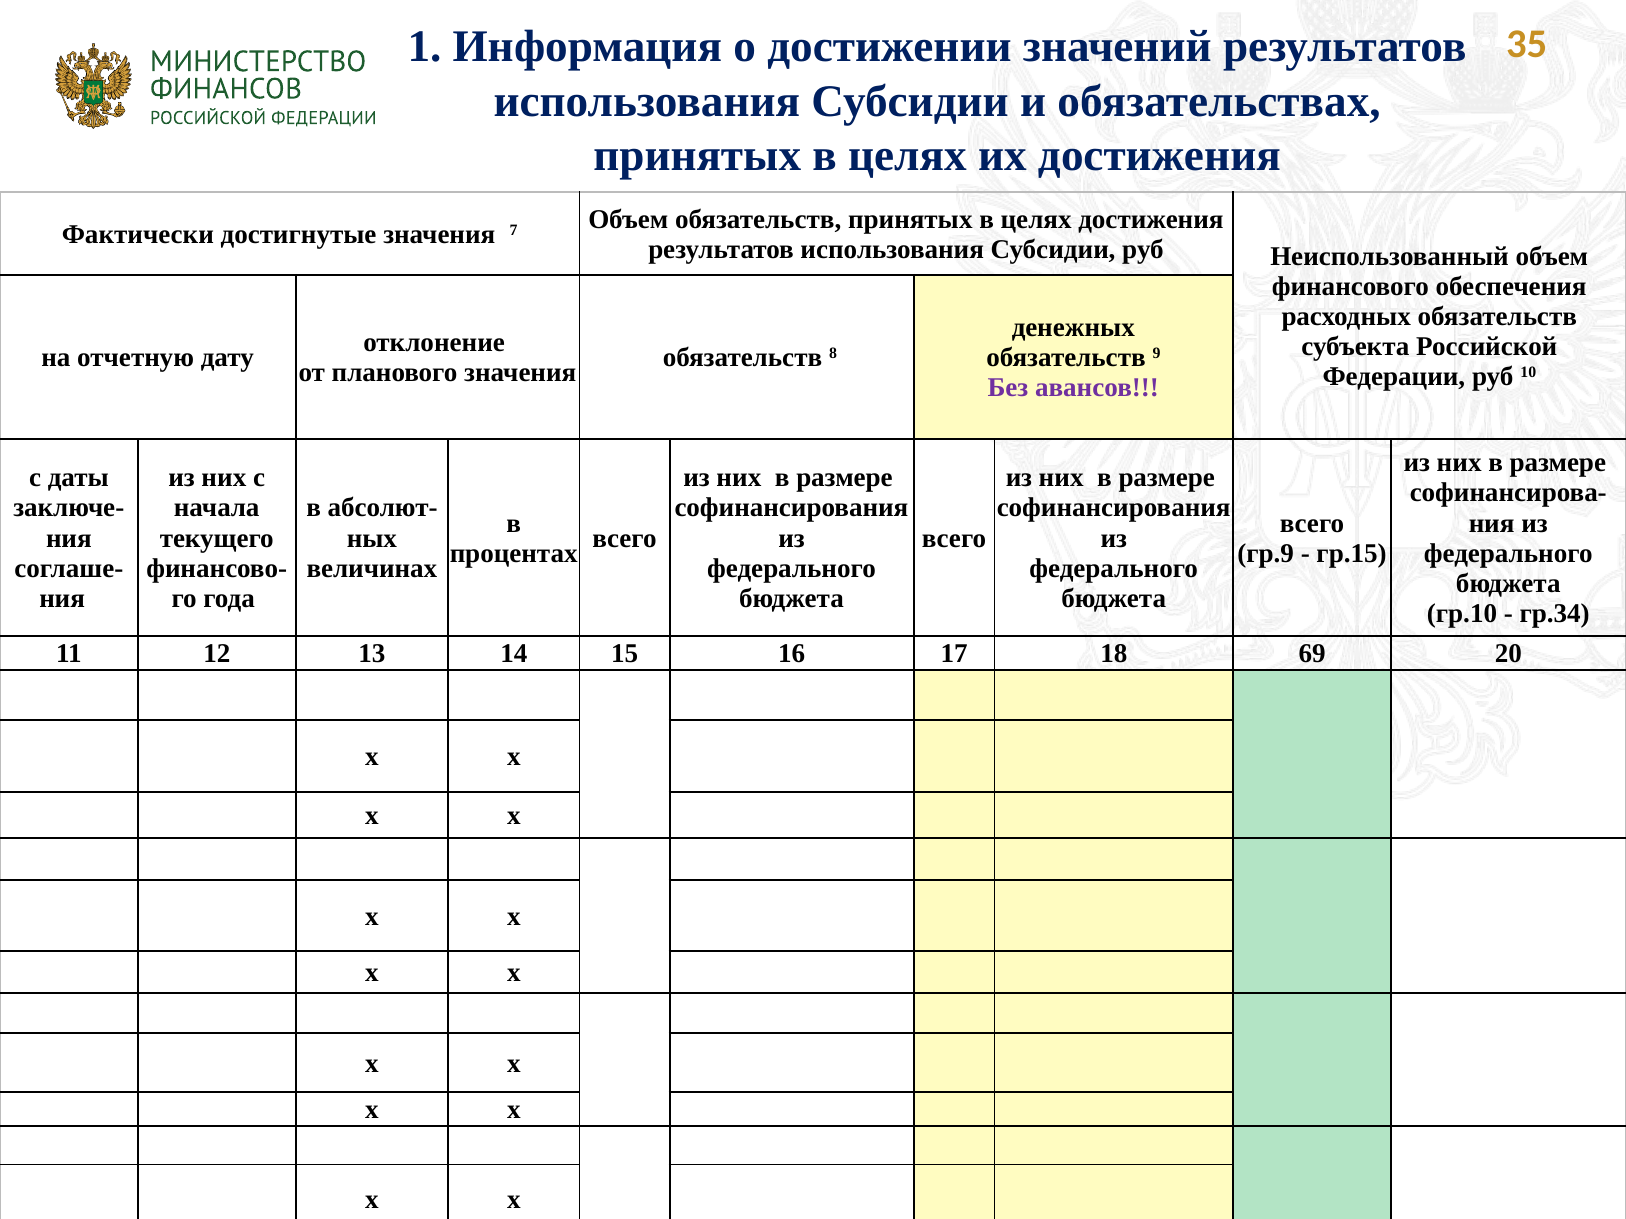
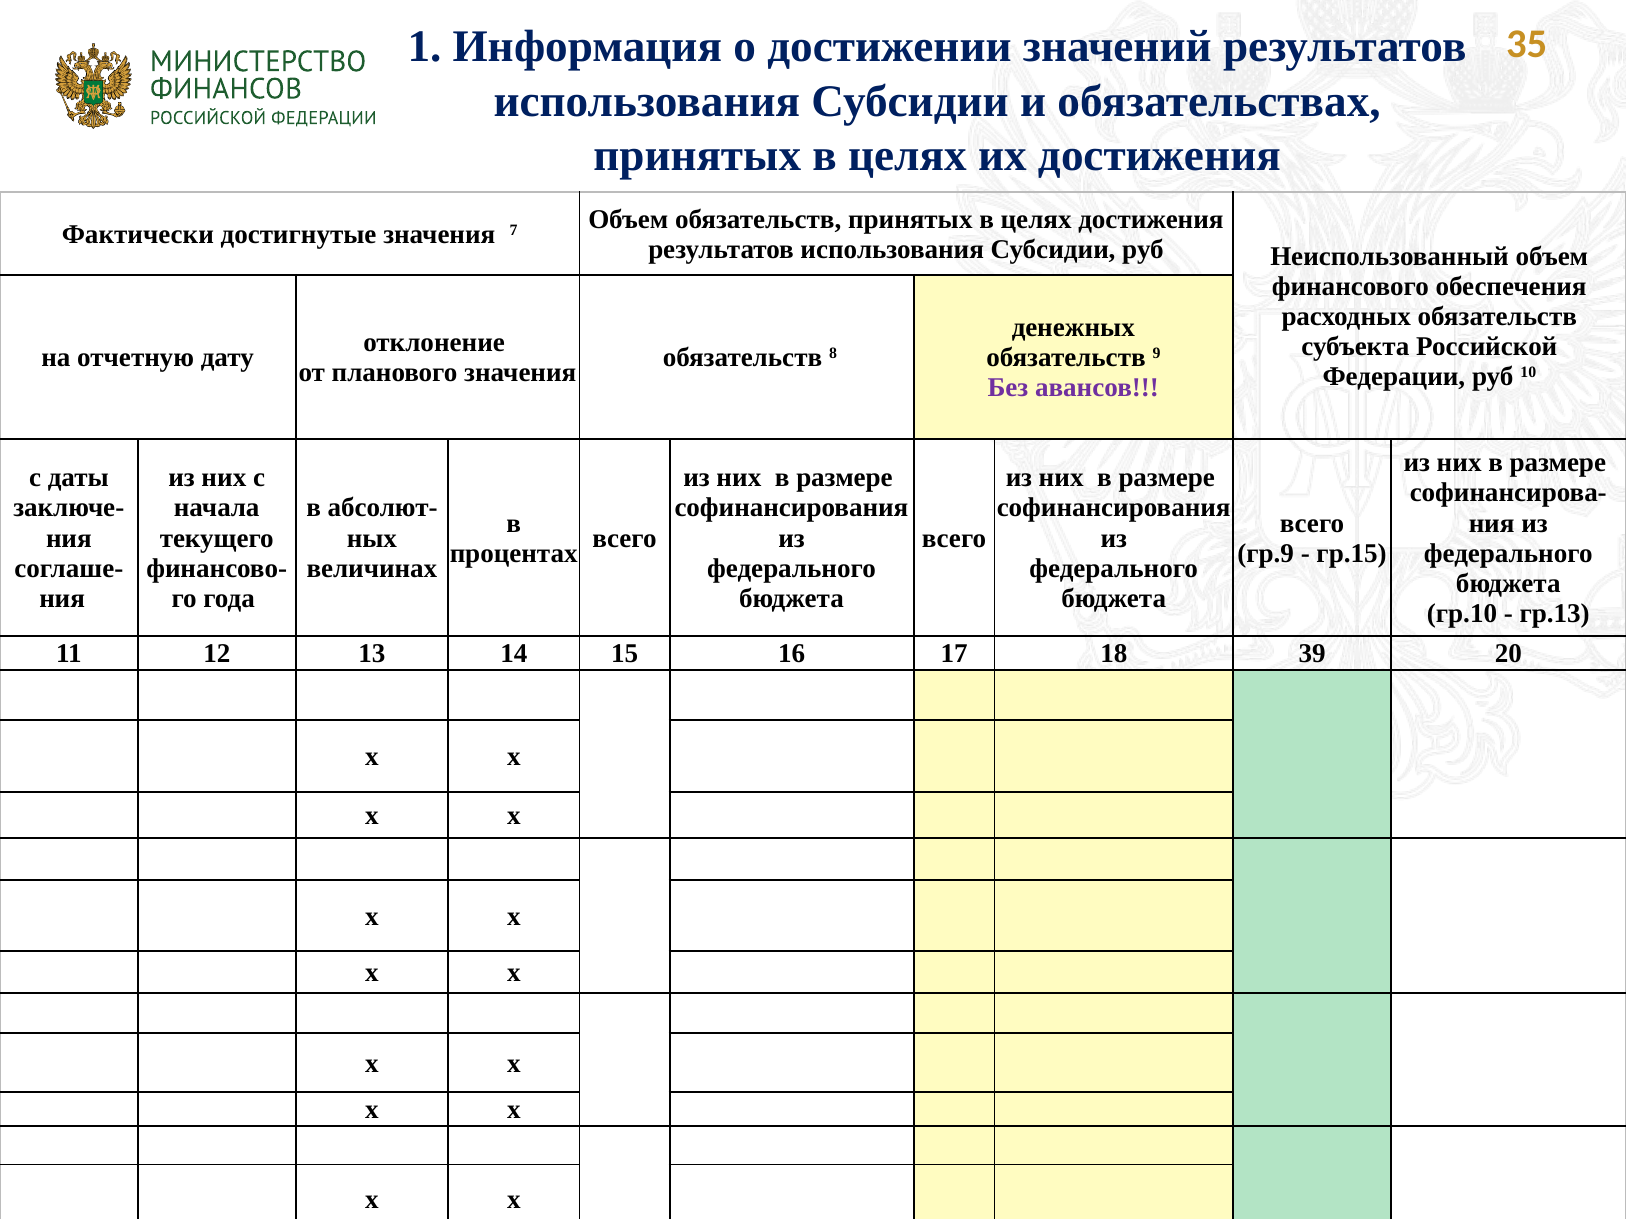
гр.34: гр.34 -> гр.13
69: 69 -> 39
